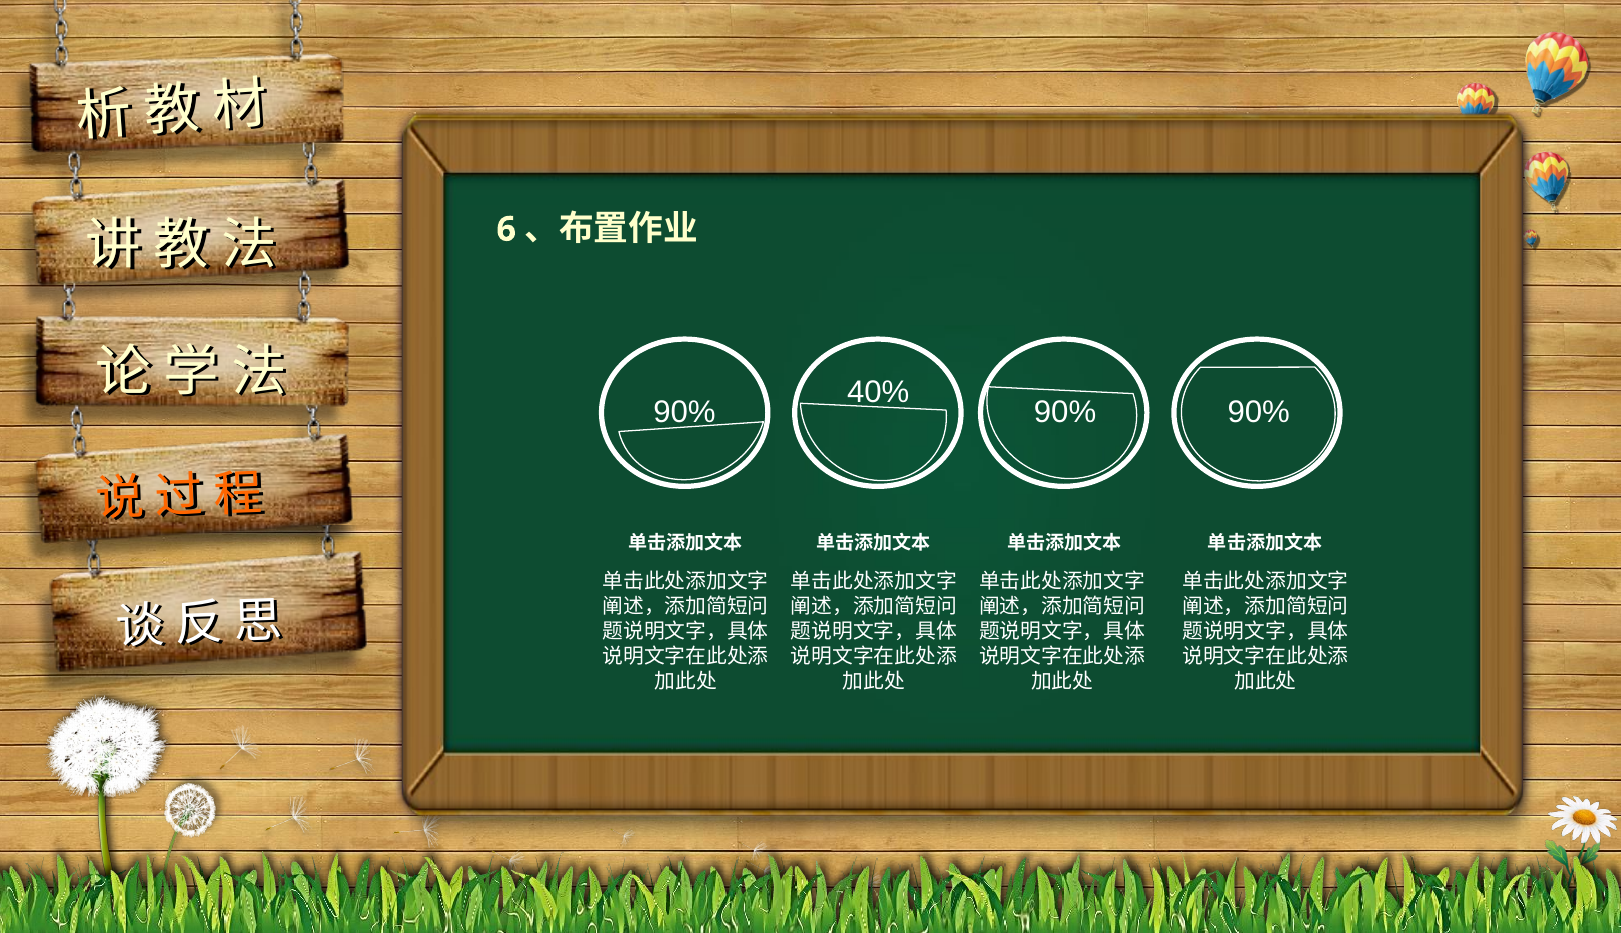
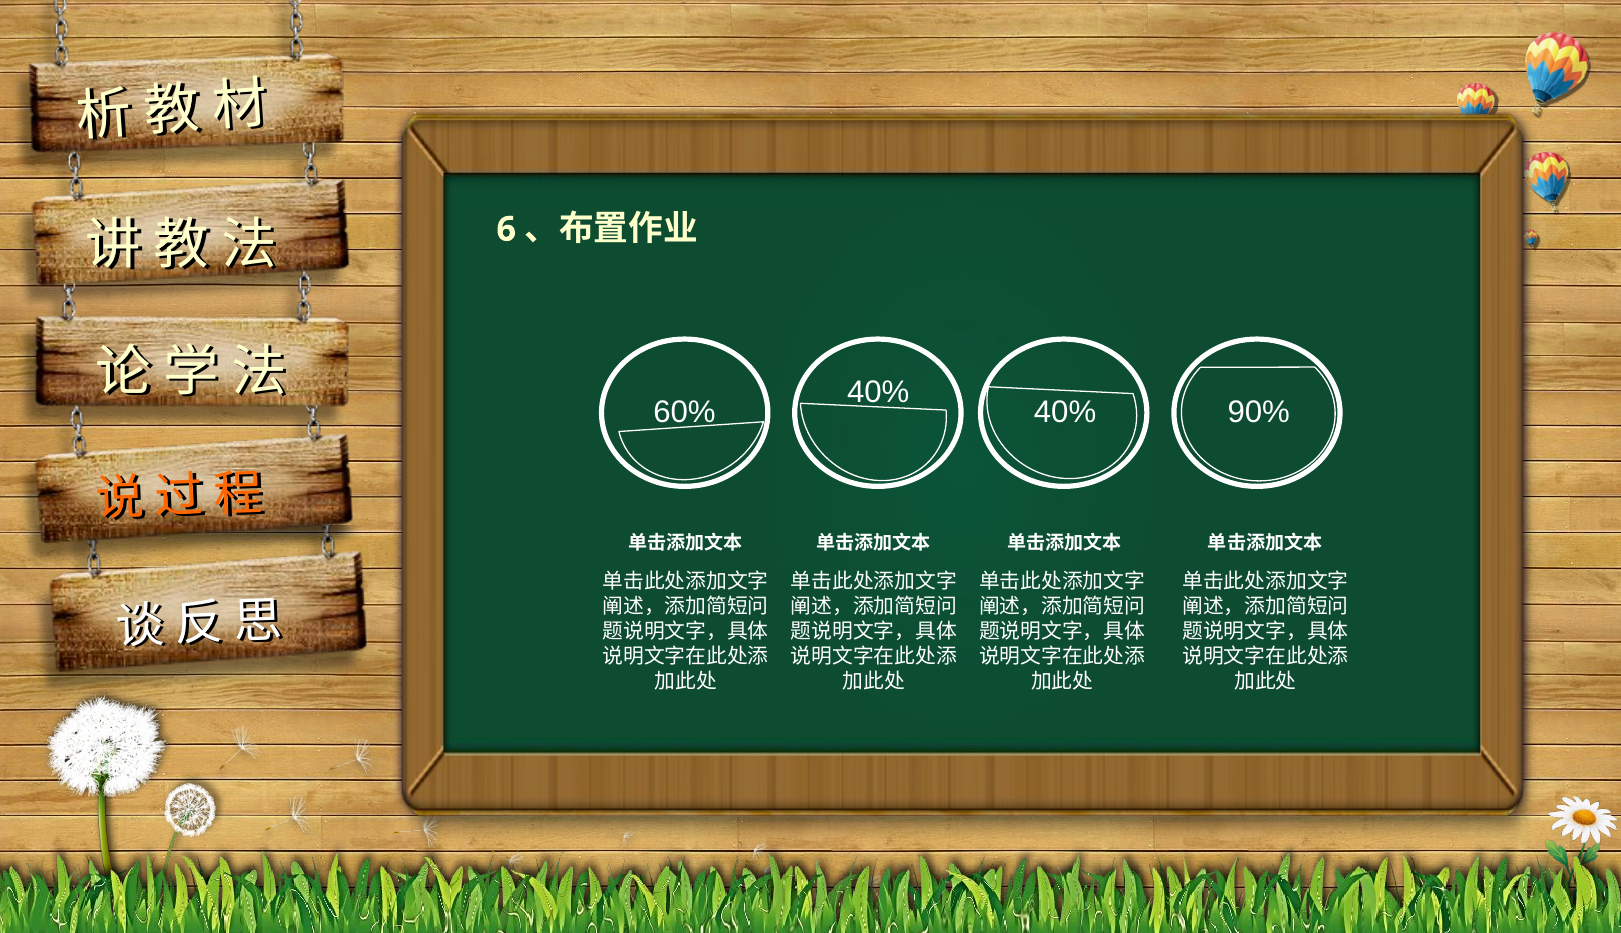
90% at (685, 412): 90% -> 60%
90% at (1065, 412): 90% -> 40%
